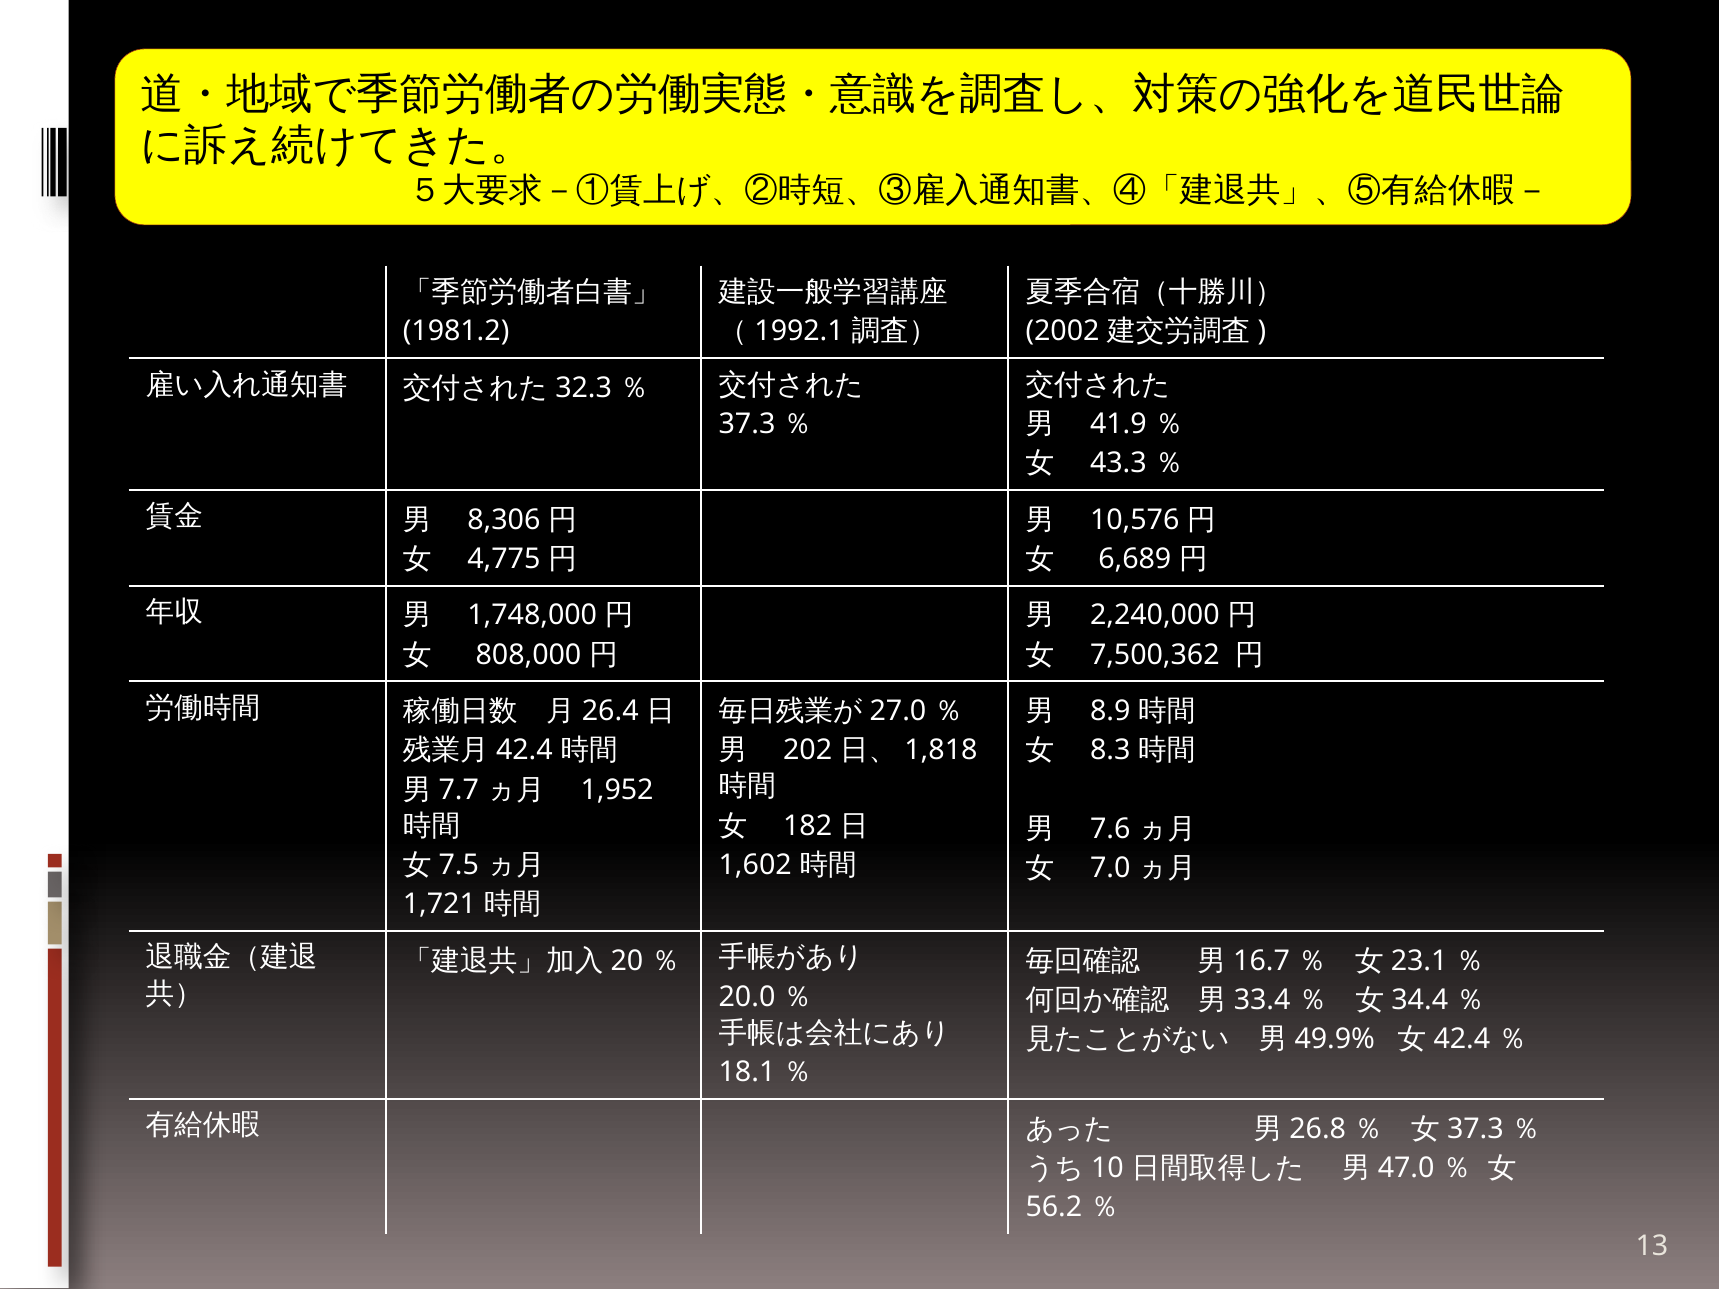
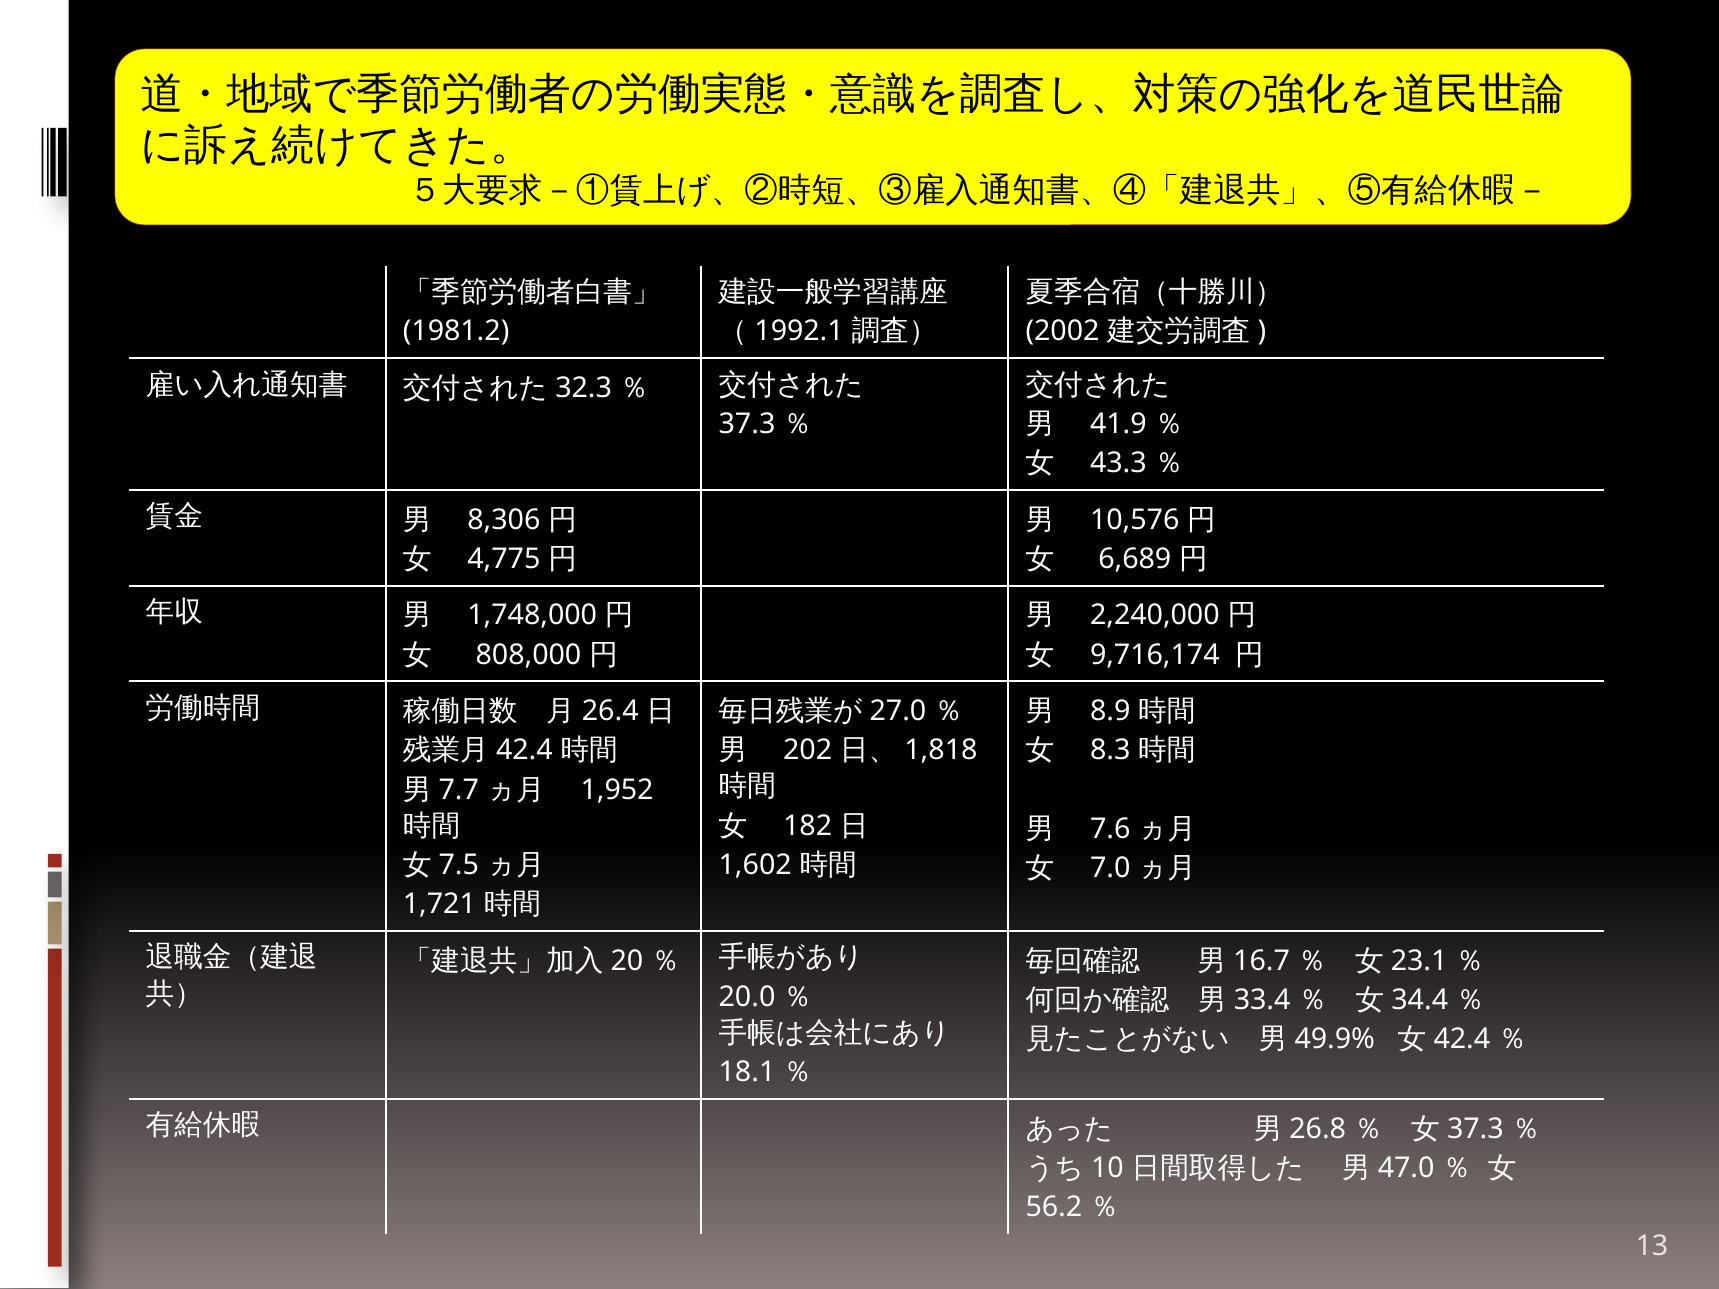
7,500,362: 7,500,362 -> 9,716,174
